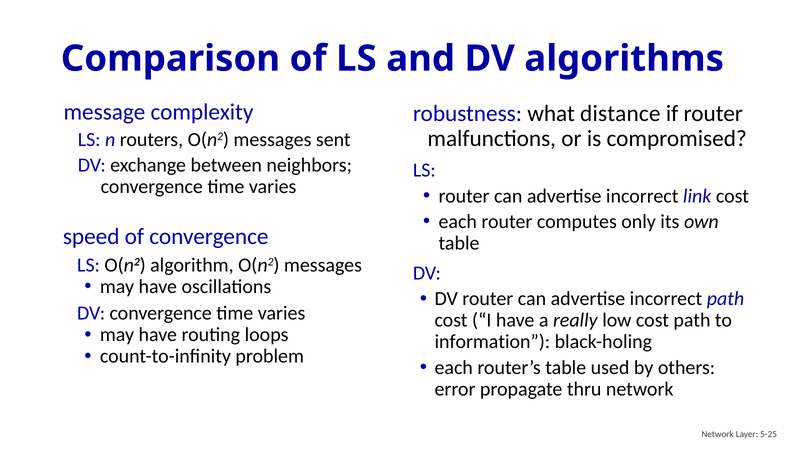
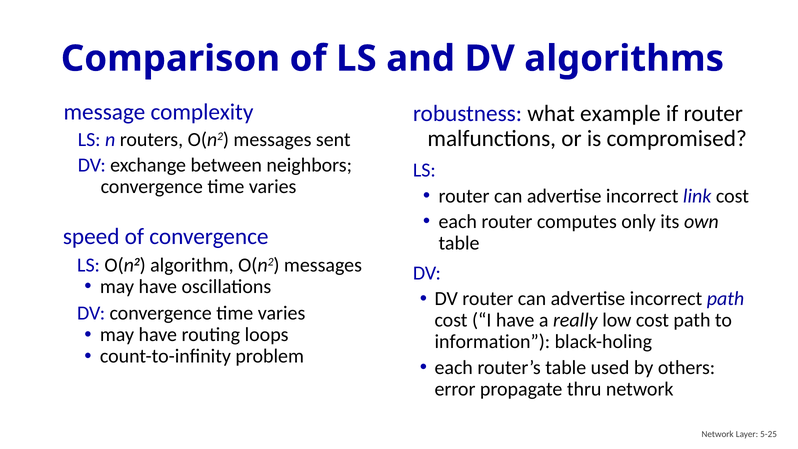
distance: distance -> example
